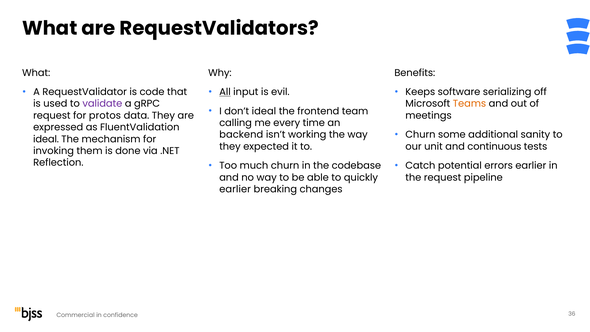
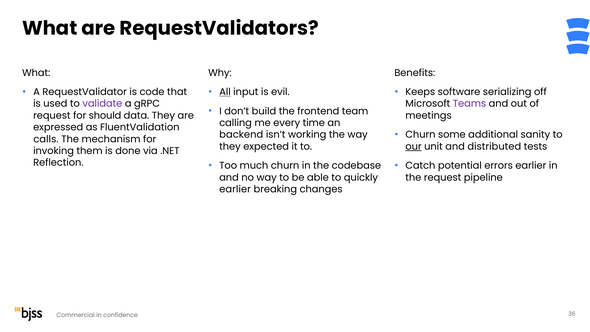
Teams colour: orange -> purple
don’t ideal: ideal -> build
protos: protos -> should
ideal at (46, 139): ideal -> calls
our underline: none -> present
continuous: continuous -> distributed
